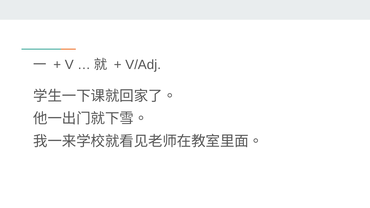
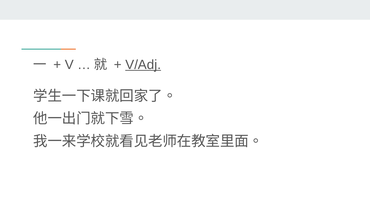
V/Adj underline: none -> present
